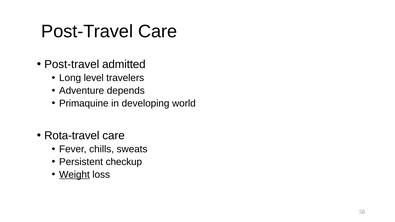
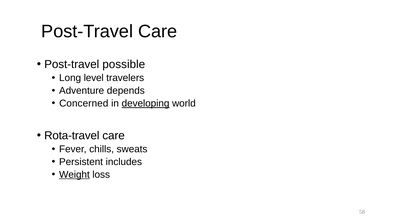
admitted: admitted -> possible
Primaquine: Primaquine -> Concerned
developing underline: none -> present
checkup: checkup -> includes
